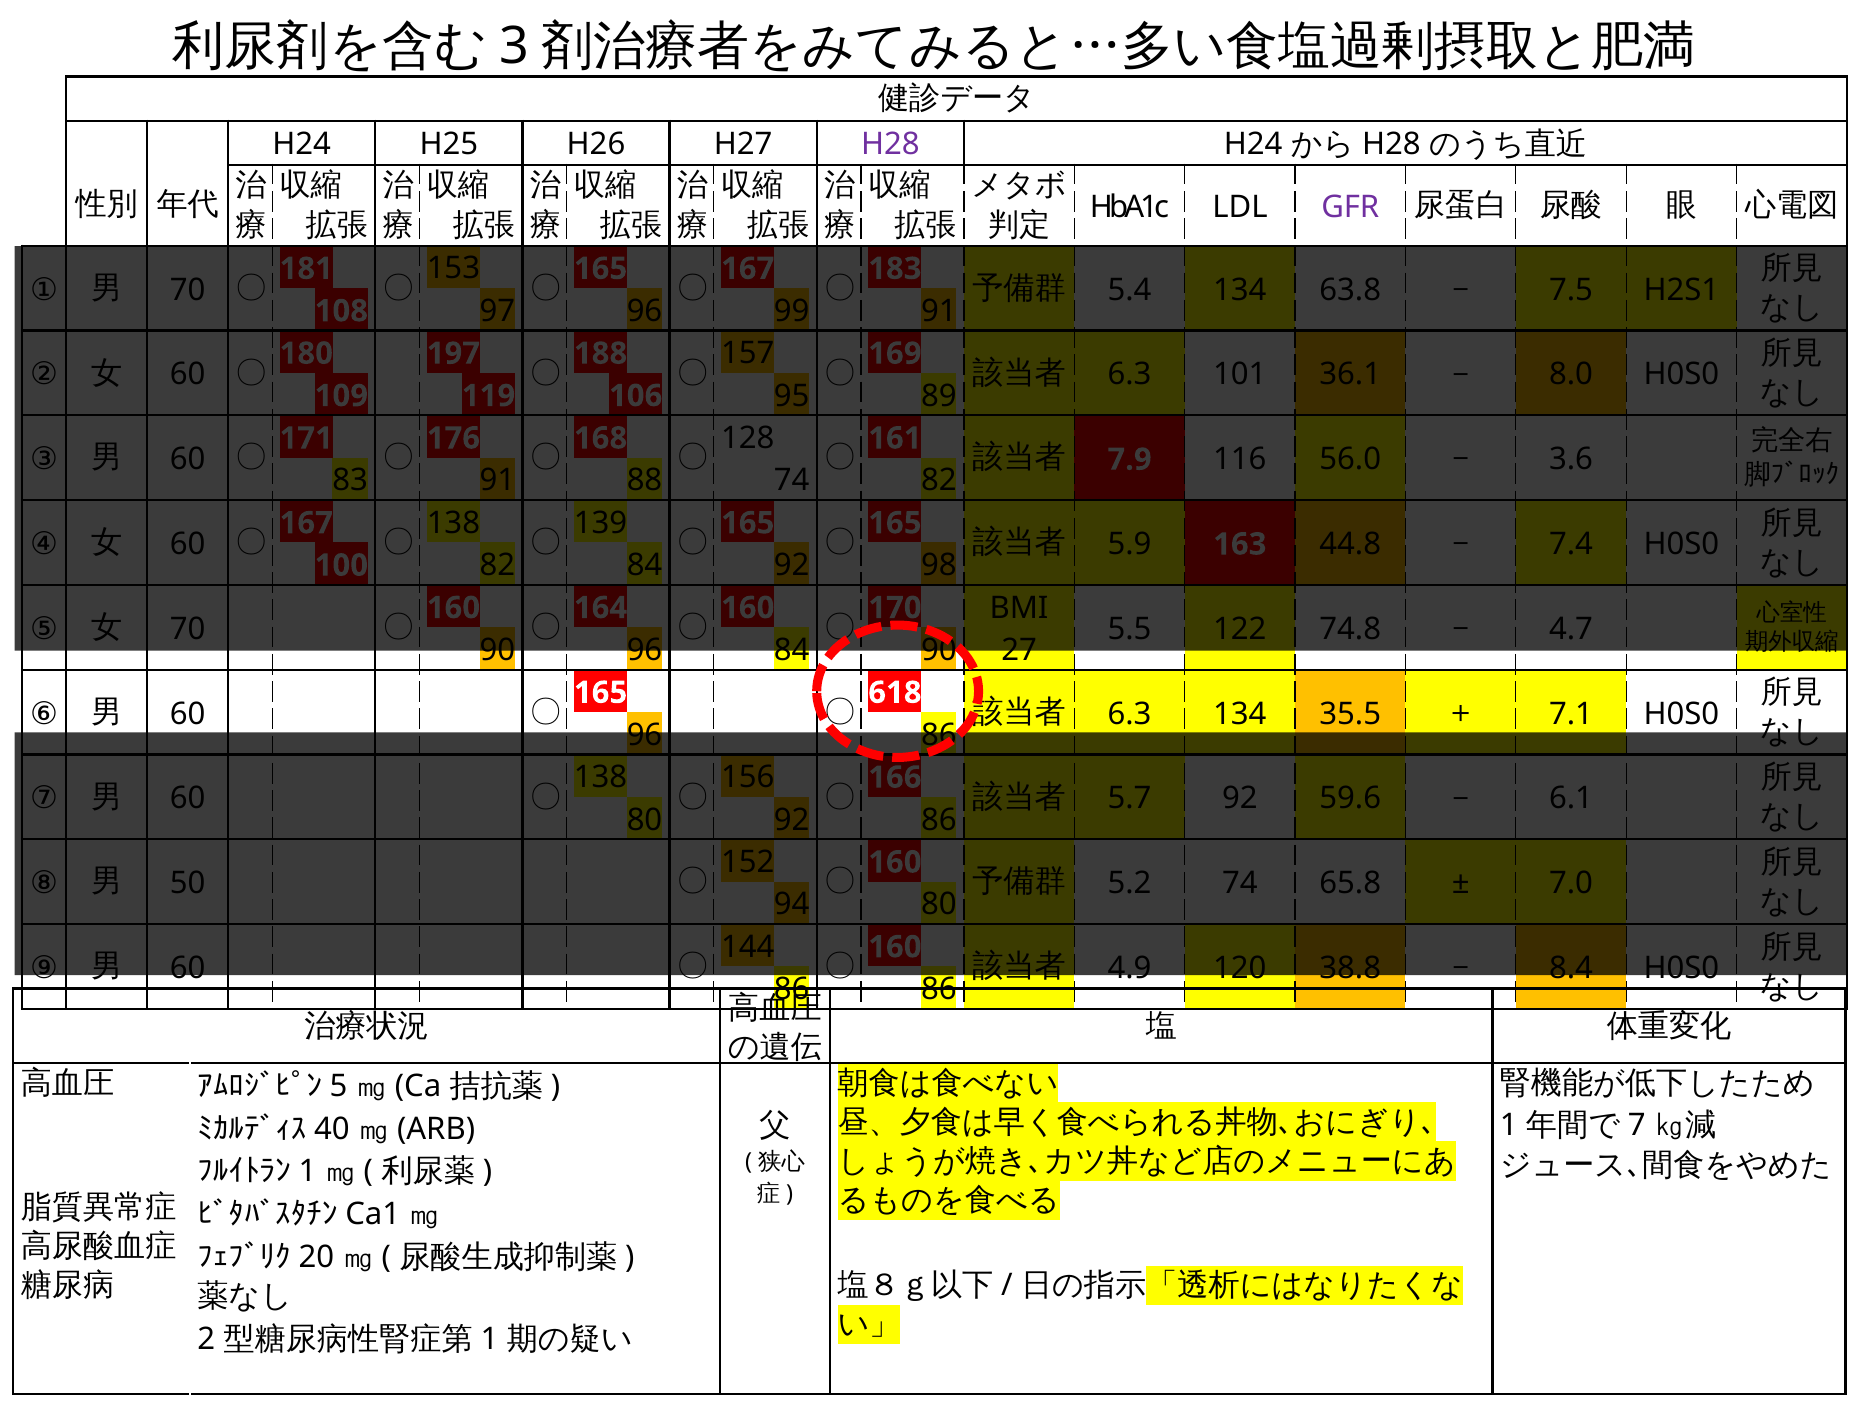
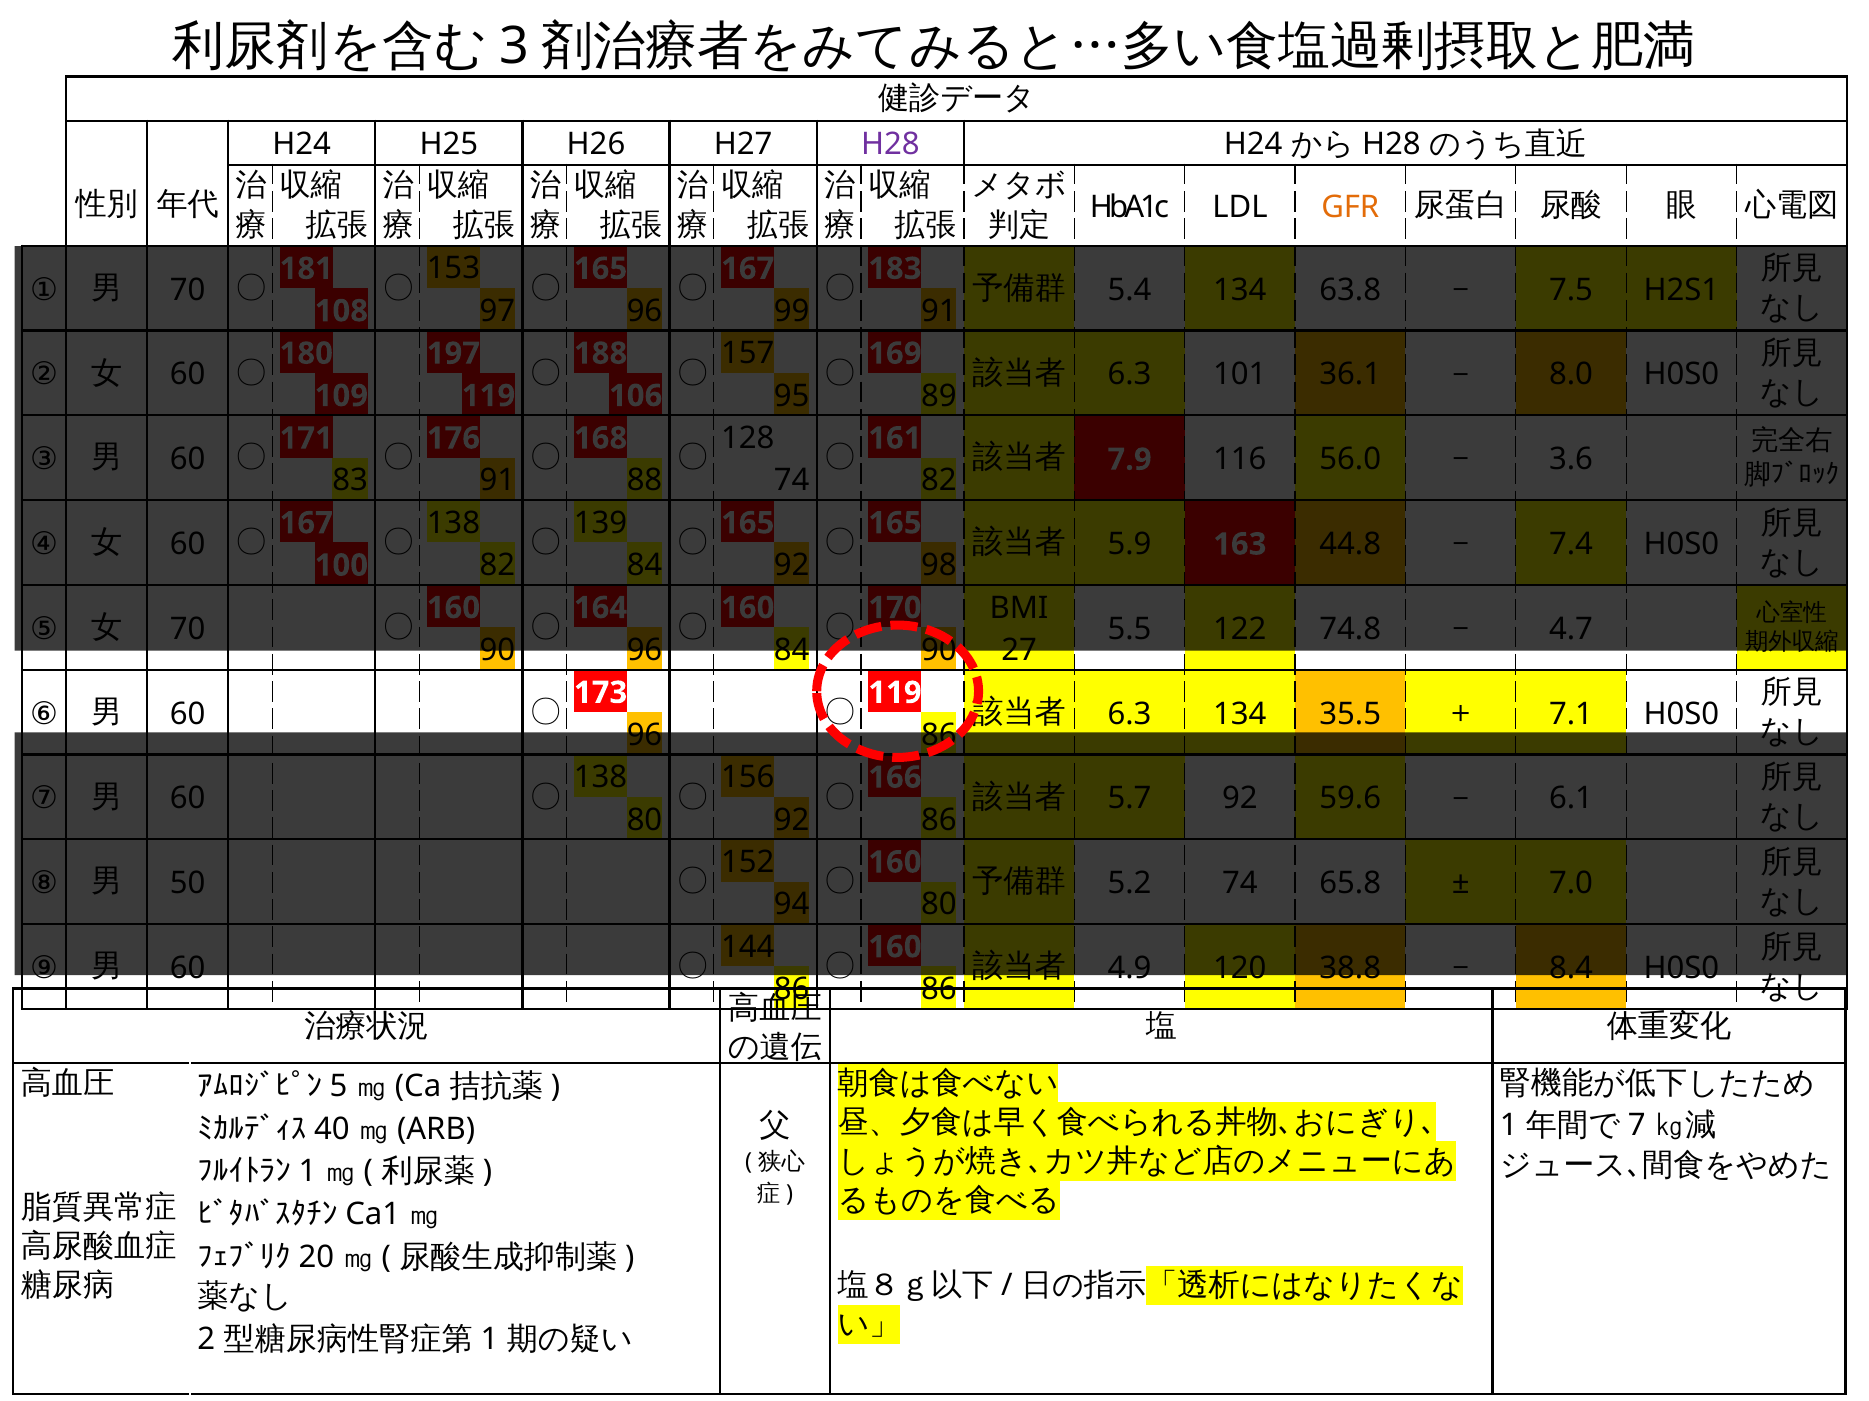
GFR colour: purple -> orange
165 at (601, 693): 165 -> 173
618 at (895, 693): 618 -> 119
